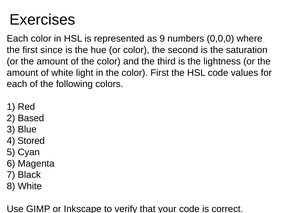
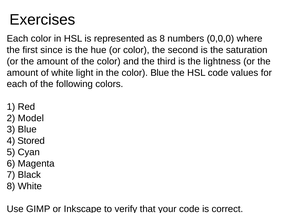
as 9: 9 -> 8
color First: First -> Blue
Based: Based -> Model
